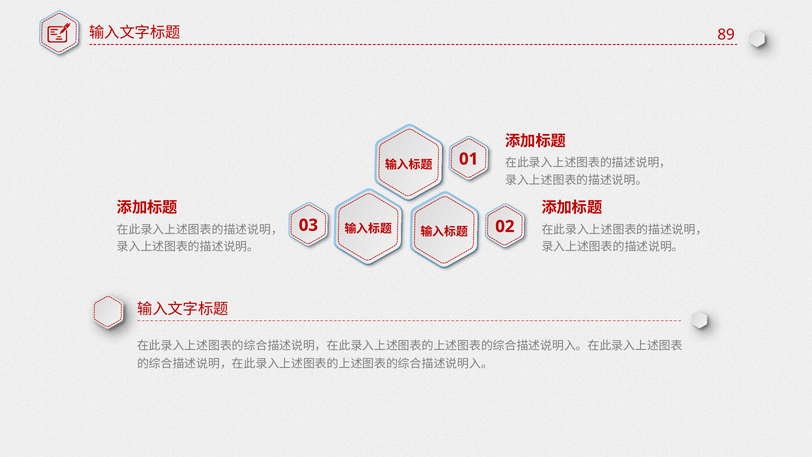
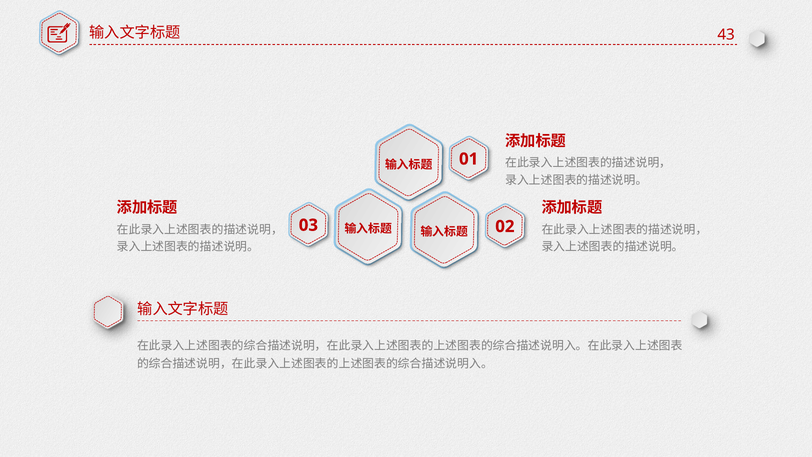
89: 89 -> 43
